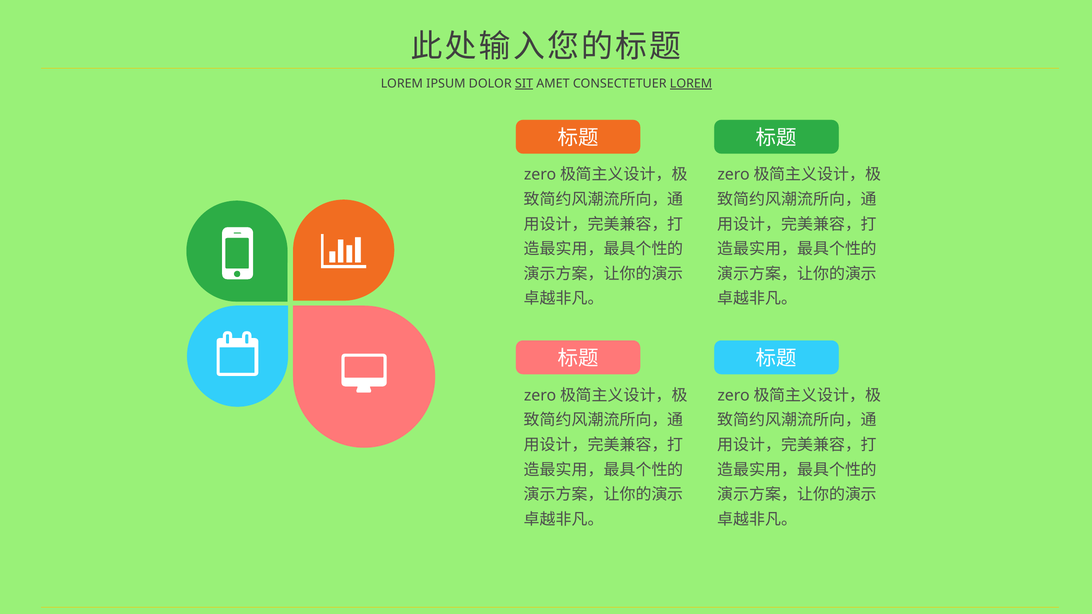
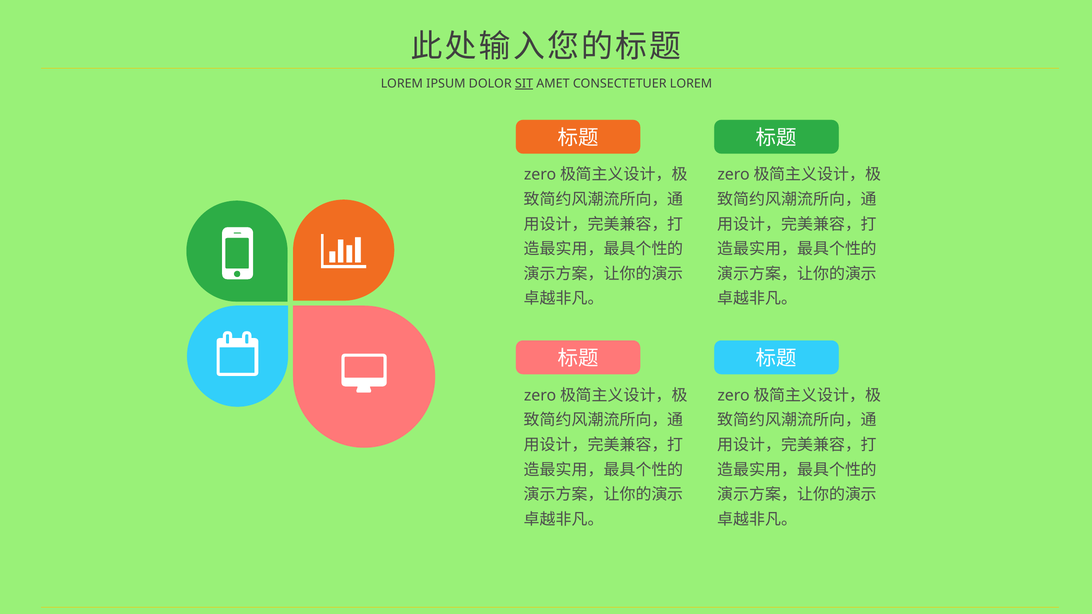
LOREM at (691, 84) underline: present -> none
